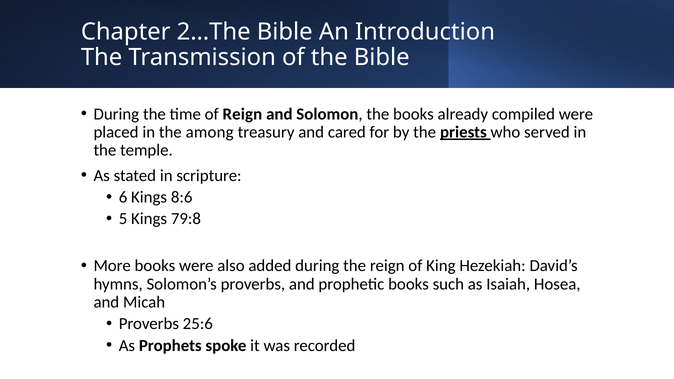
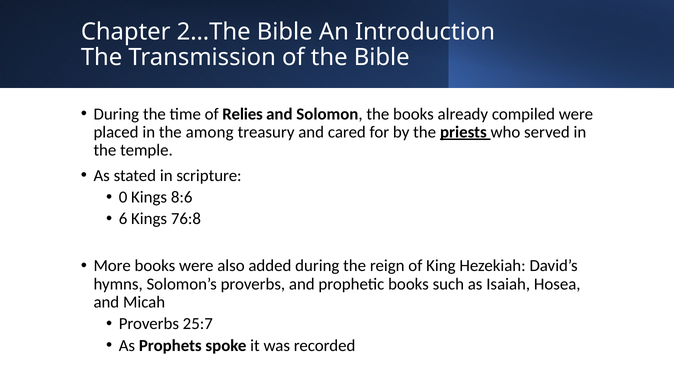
of Reign: Reign -> Relies
6: 6 -> 0
5: 5 -> 6
79:8: 79:8 -> 76:8
25:6: 25:6 -> 25:7
